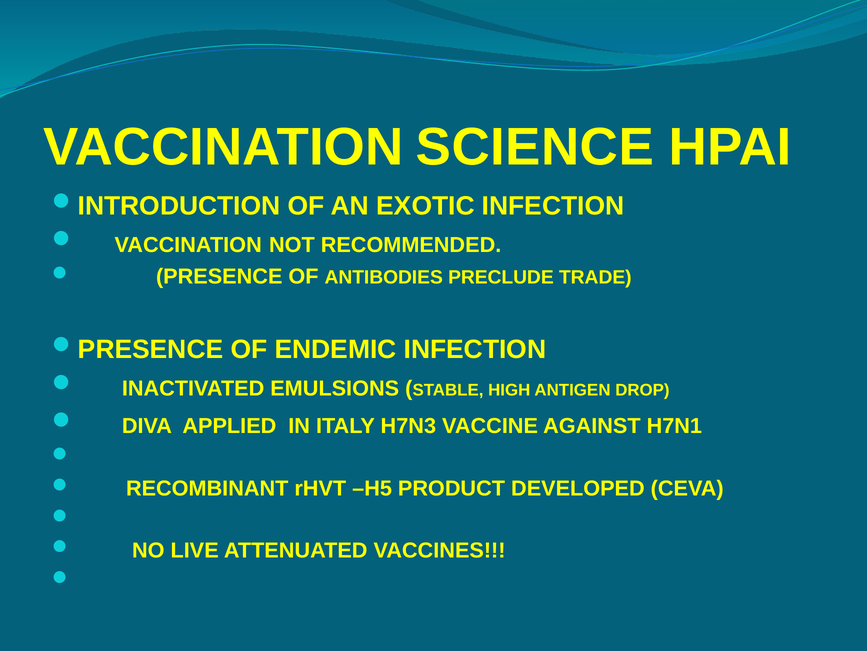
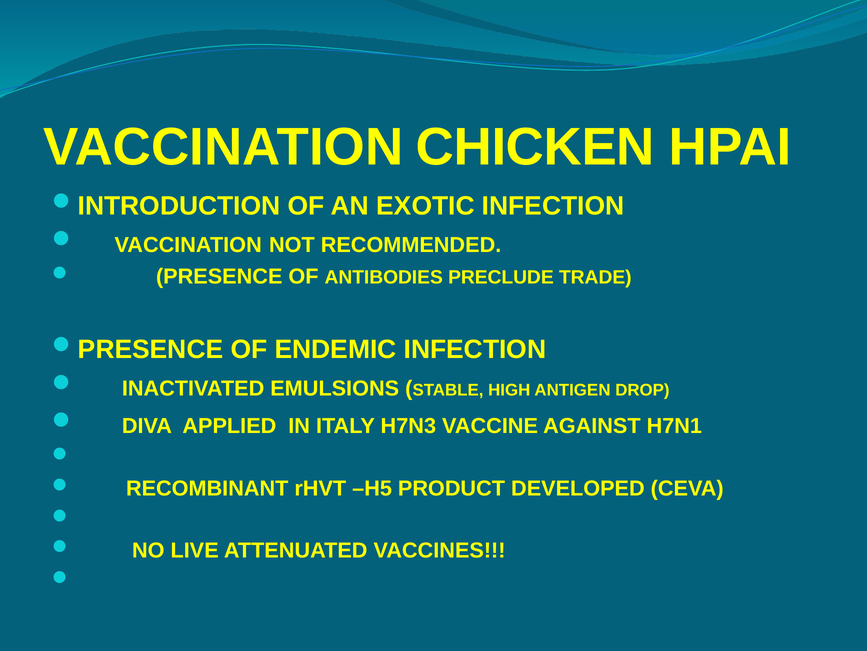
SCIENCE: SCIENCE -> CHICKEN
